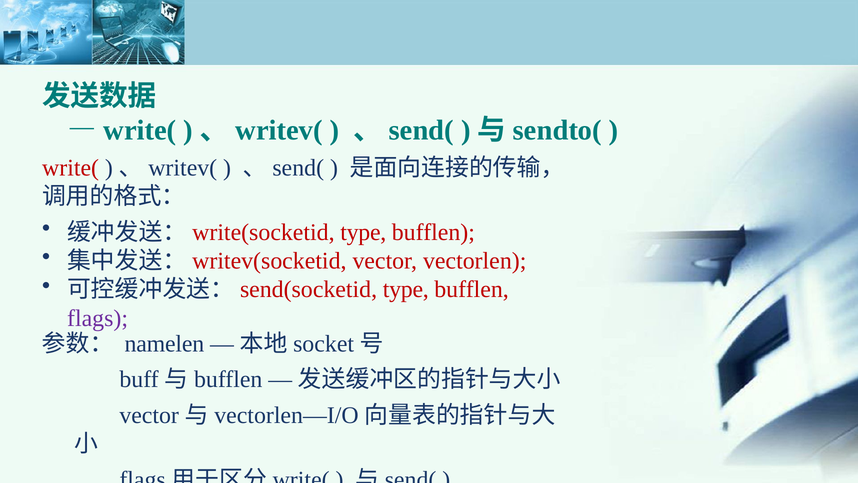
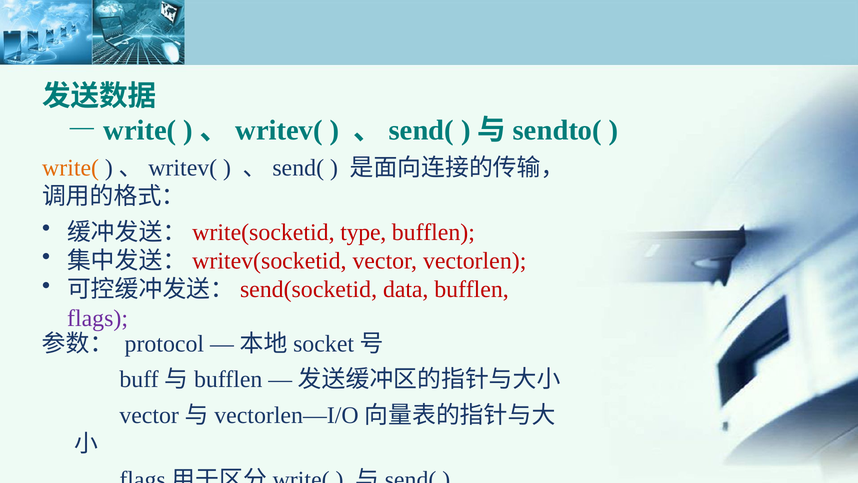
write( colour: red -> orange
type at (406, 289): type -> data
namelen: namelen -> protocol
